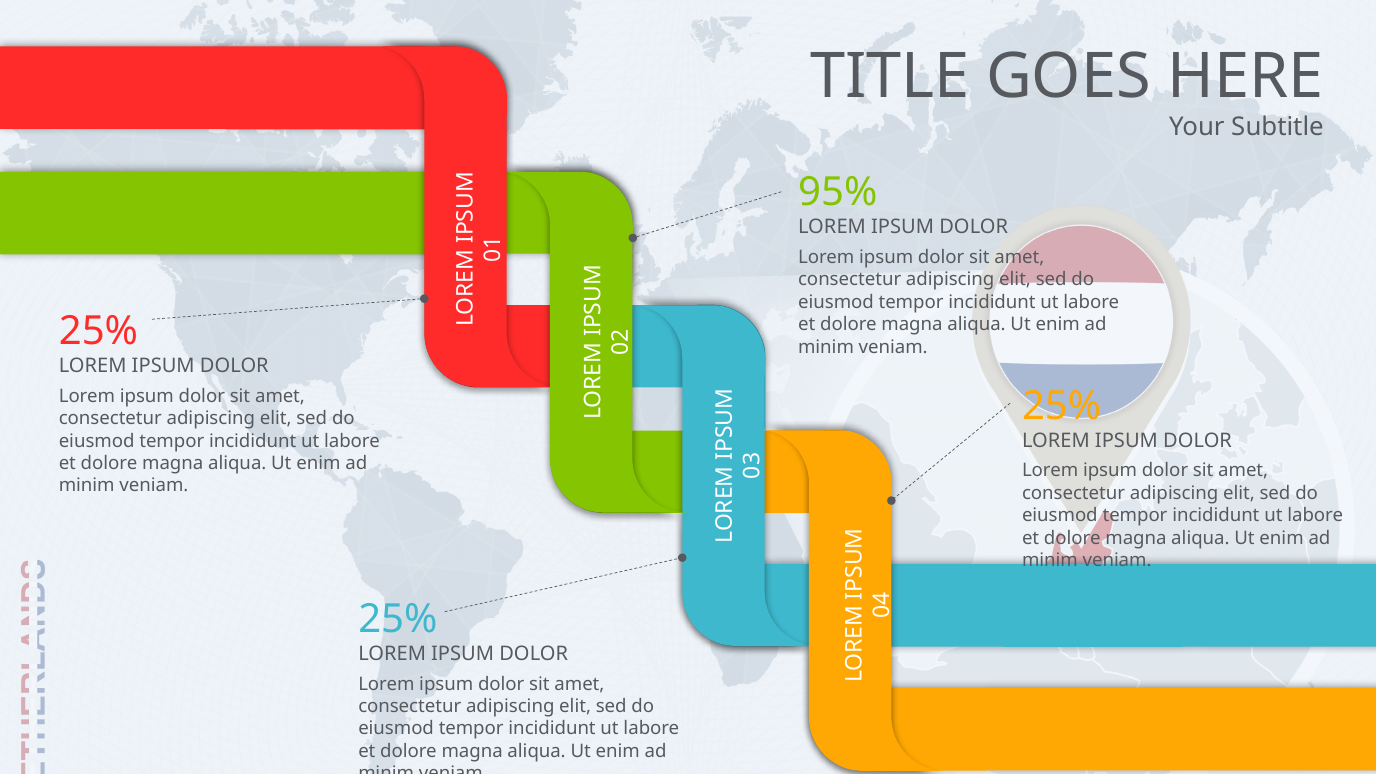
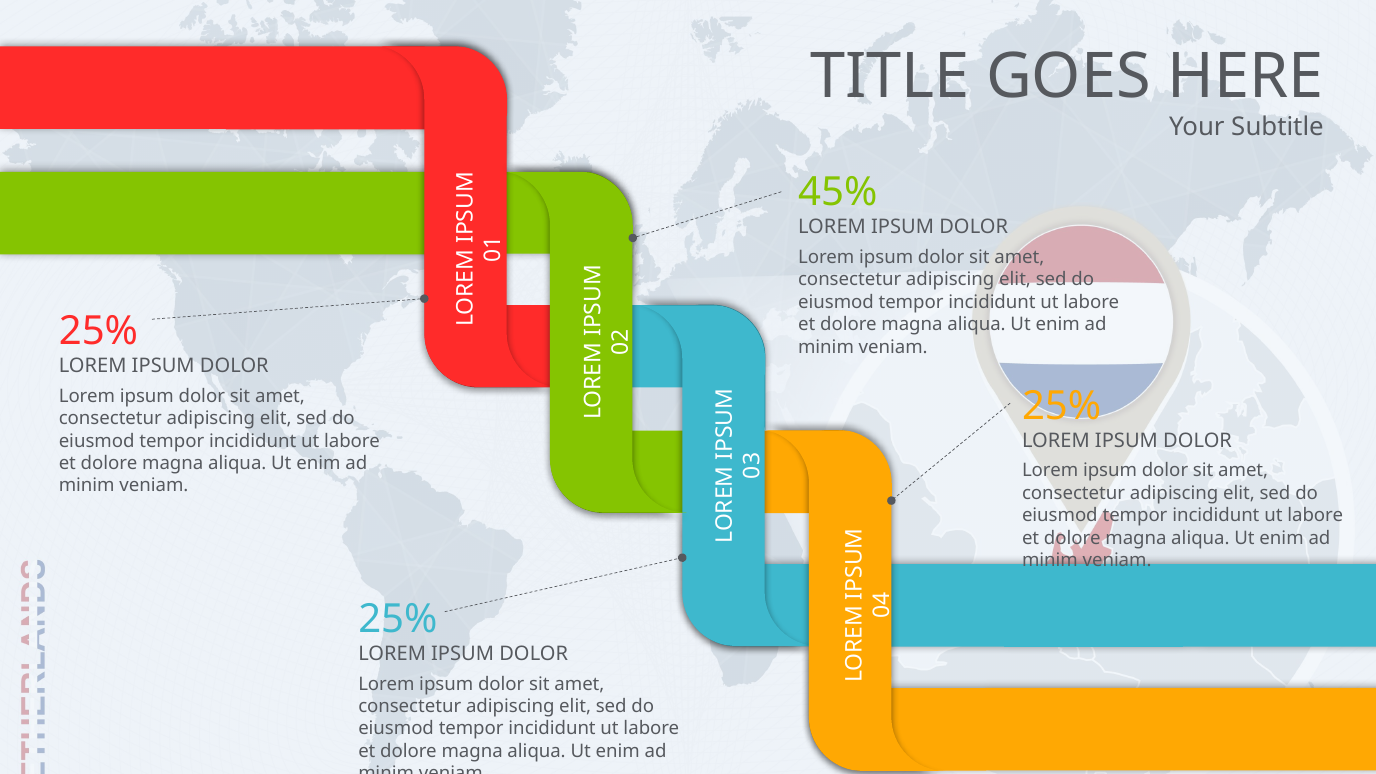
95%: 95% -> 45%
